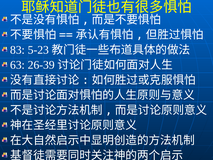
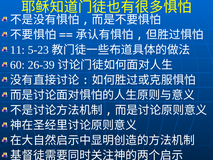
83: 83 -> 11
63: 63 -> 60
